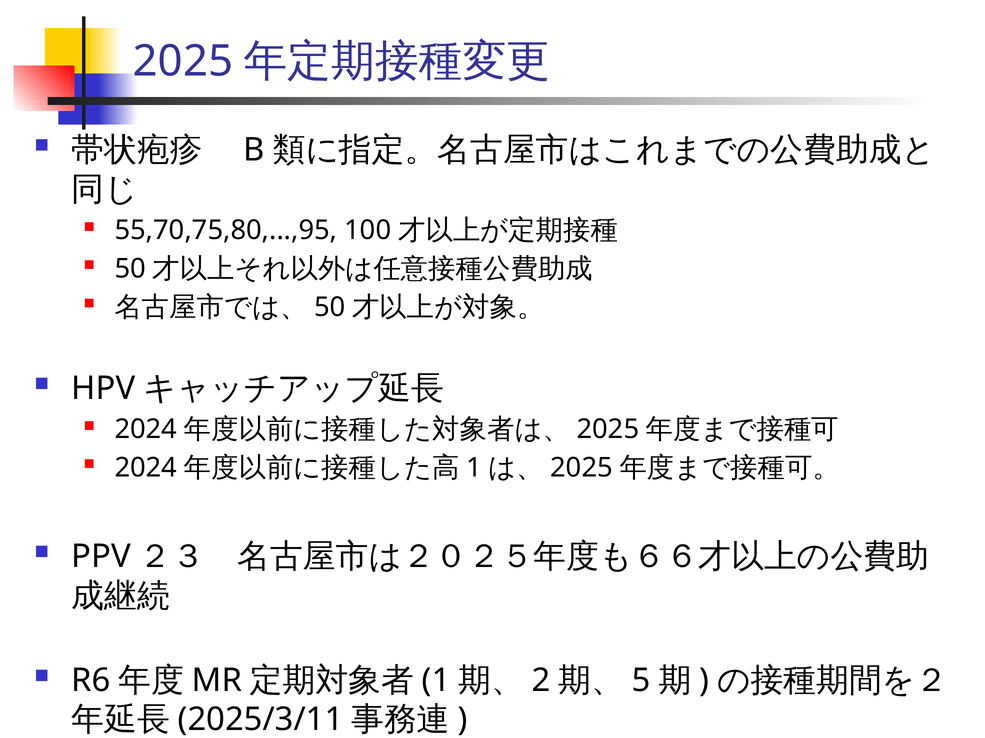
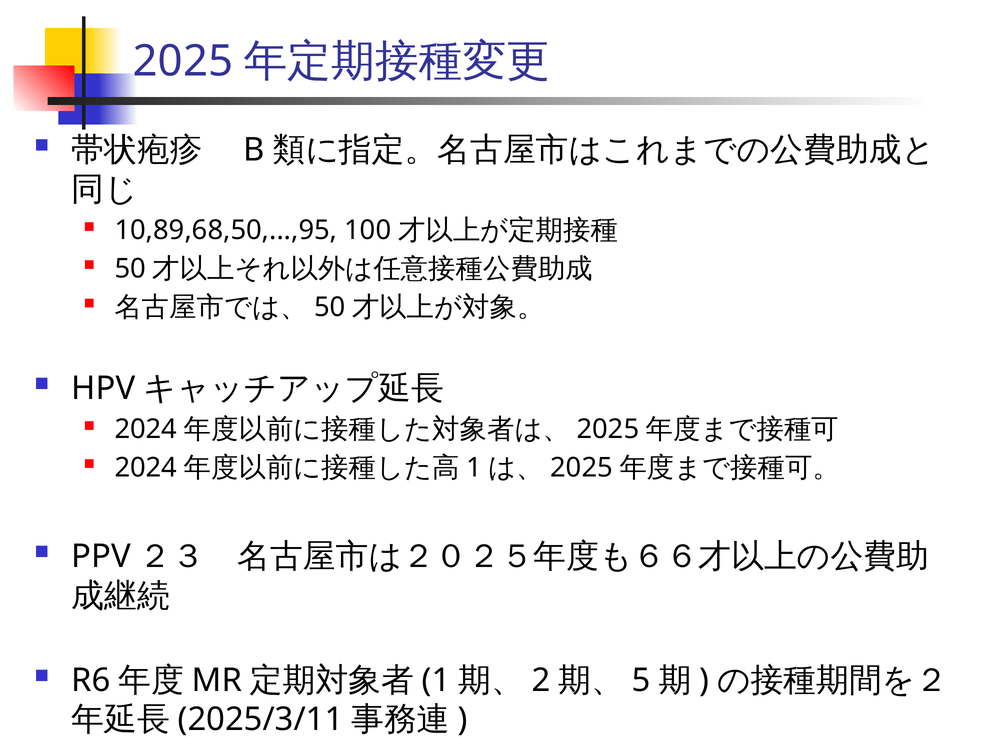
55,70,75,80,...,95: 55,70,75,80,...,95 -> 10,89,68,50,...,95
